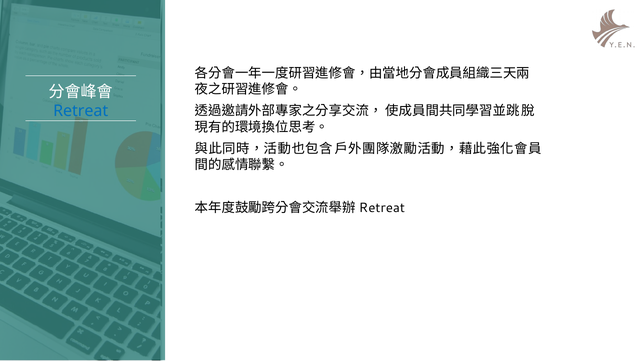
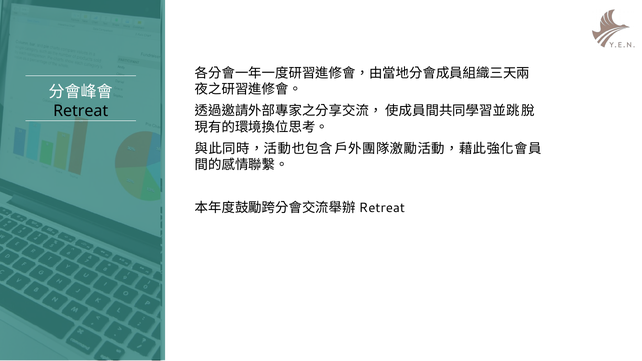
Retreat colour: blue -> black
